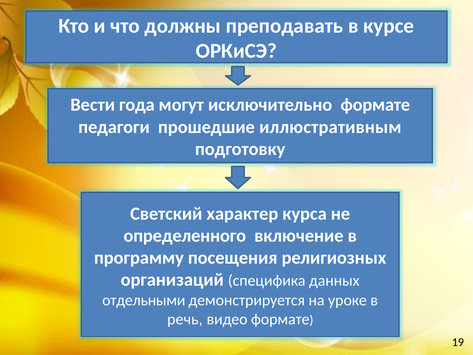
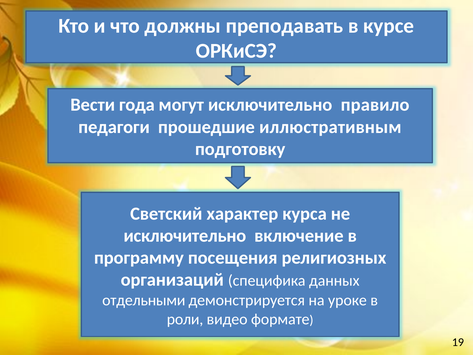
исключительно формате: формате -> правило
определенного at (185, 236): определенного -> исключительно
речь: речь -> роли
